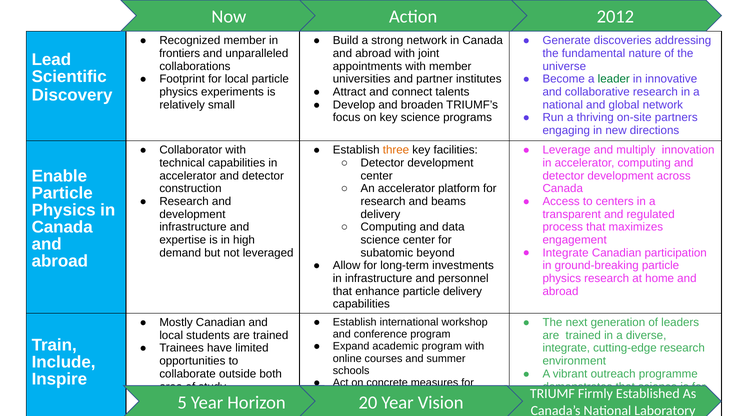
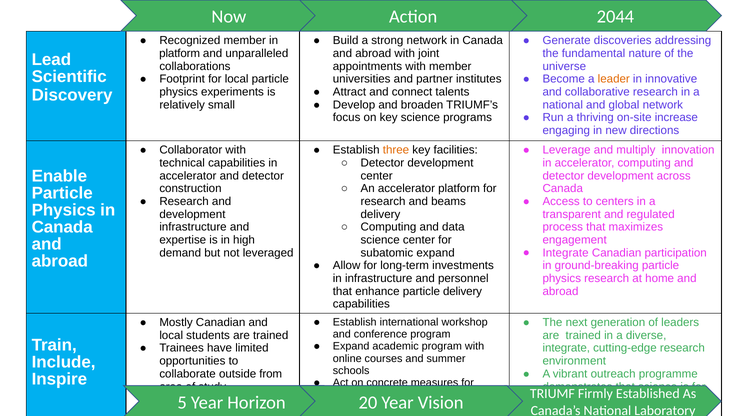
2012: 2012 -> 2044
frontiers at (180, 53): frontiers -> platform
leader colour: green -> orange
on-site partners: partners -> increase
subatomic beyond: beyond -> expand
both: both -> from
